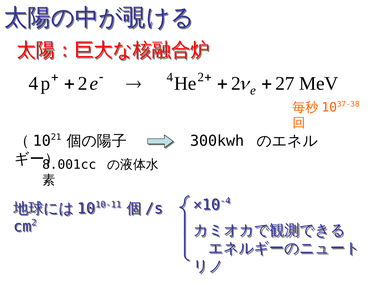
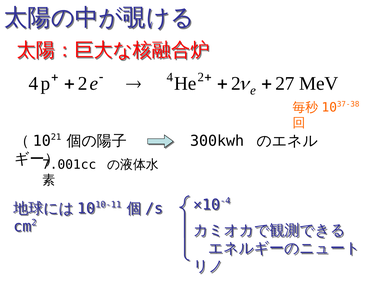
8.001cc: 8.001cc -> 7.001cc
